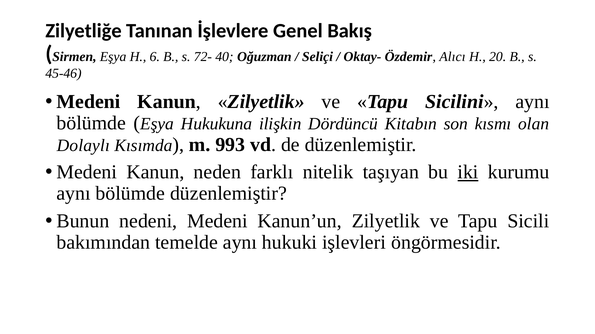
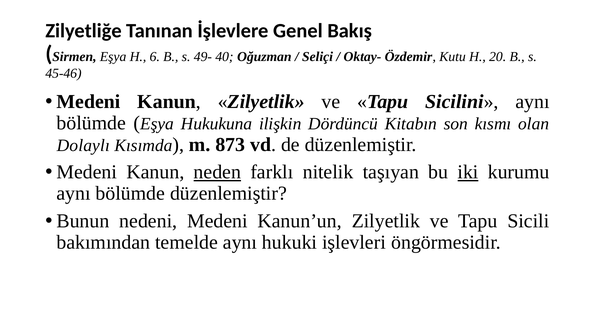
72-: 72- -> 49-
Alıcı: Alıcı -> Kutu
993: 993 -> 873
neden underline: none -> present
